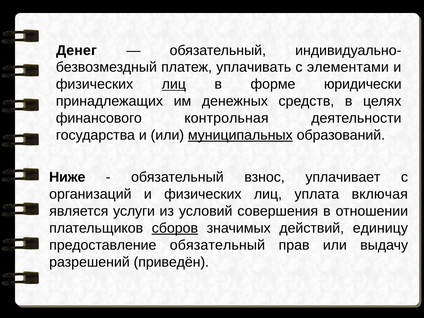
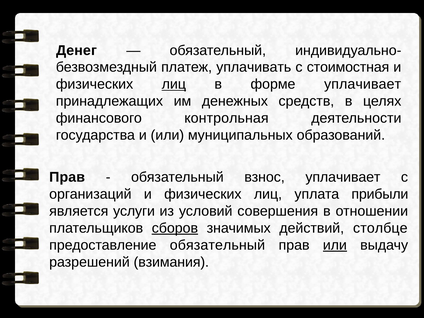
элементами: элементами -> стоимостная
форме юридически: юридически -> уплачивает
муниципальных underline: present -> none
Ниже at (67, 177): Ниже -> Прав
включая: включая -> прибыли
единицу: единицу -> столбце
или at (335, 245) underline: none -> present
приведён: приведён -> взимания
